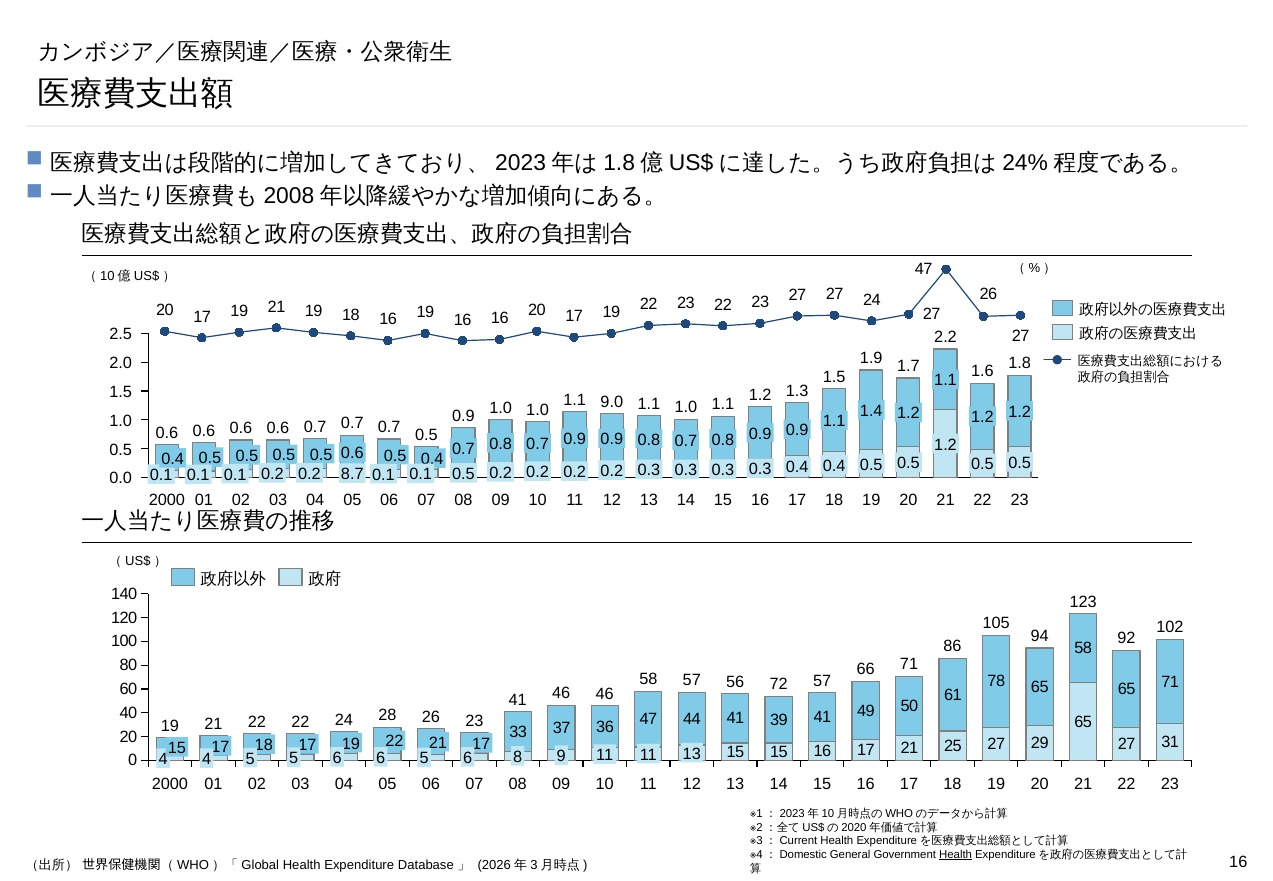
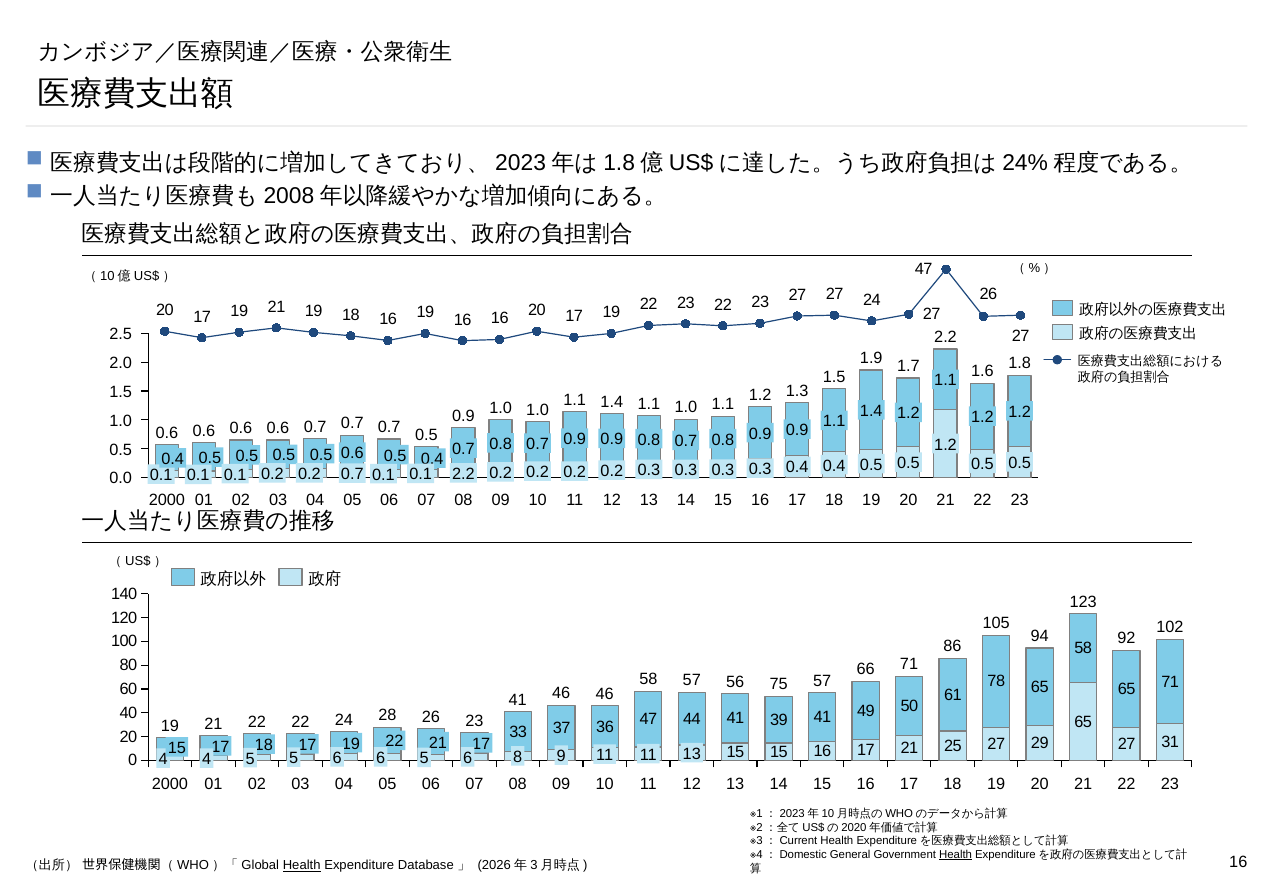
9.0 at (612, 402): 9.0 -> 1.4
0.5 at (463, 474): 0.5 -> 2.2
8.7 at (352, 474): 8.7 -> 0.7
72: 72 -> 75
Health at (302, 866) underline: none -> present
